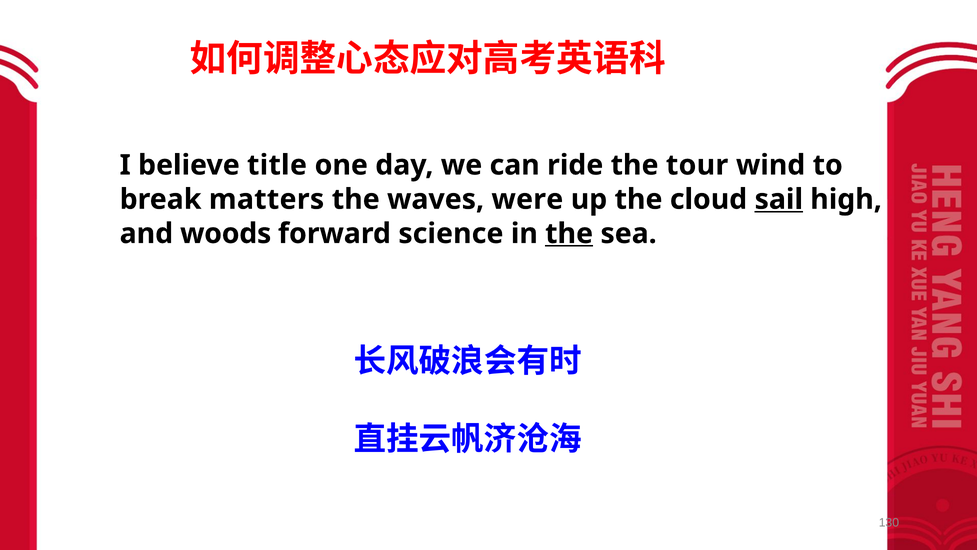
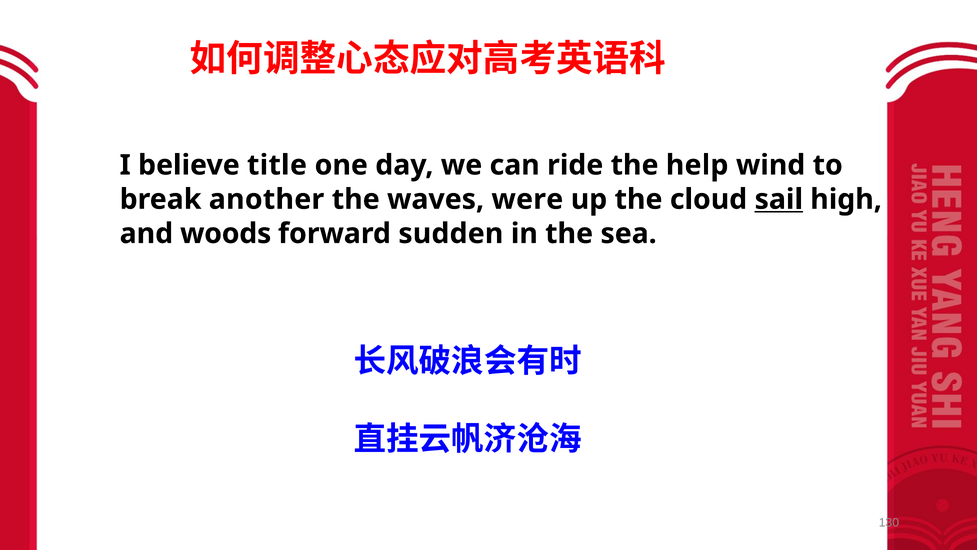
tour: tour -> help
matters: matters -> another
science: science -> sudden
the at (569, 233) underline: present -> none
